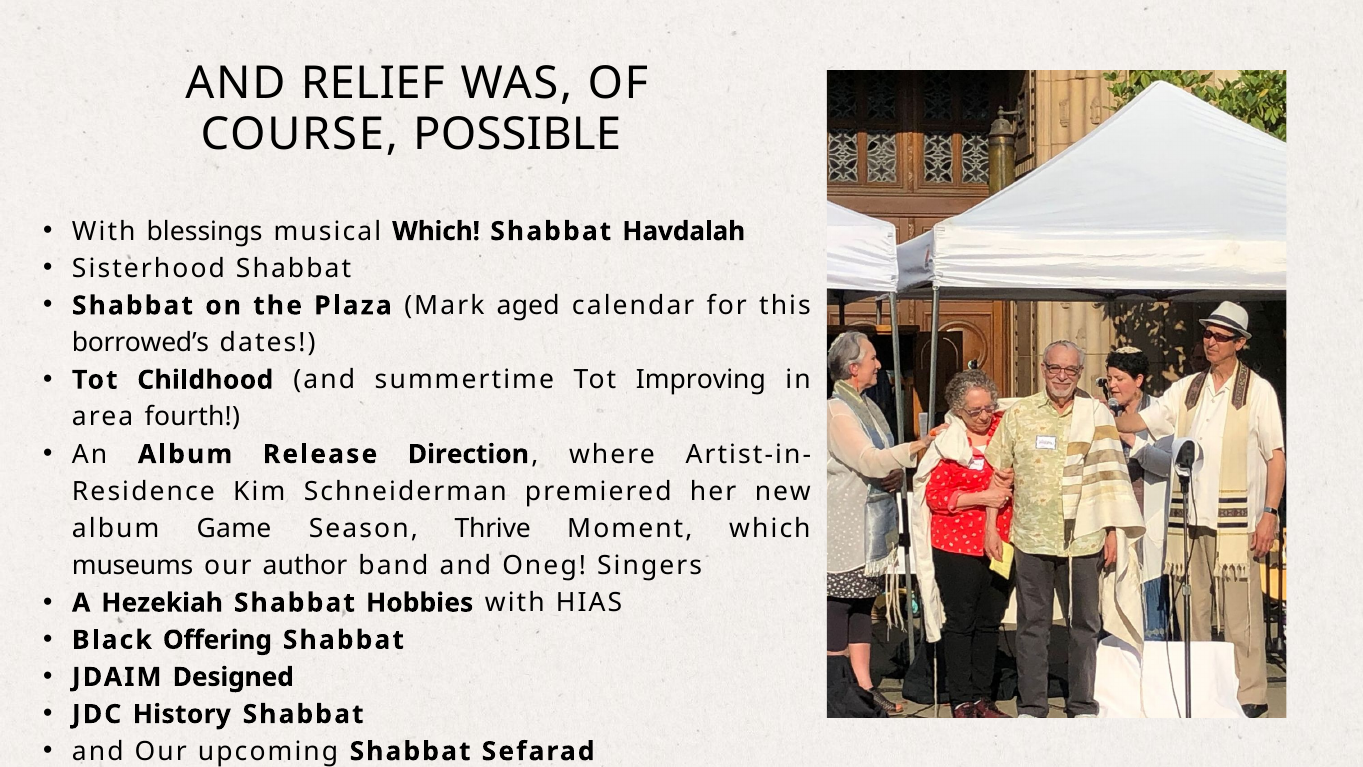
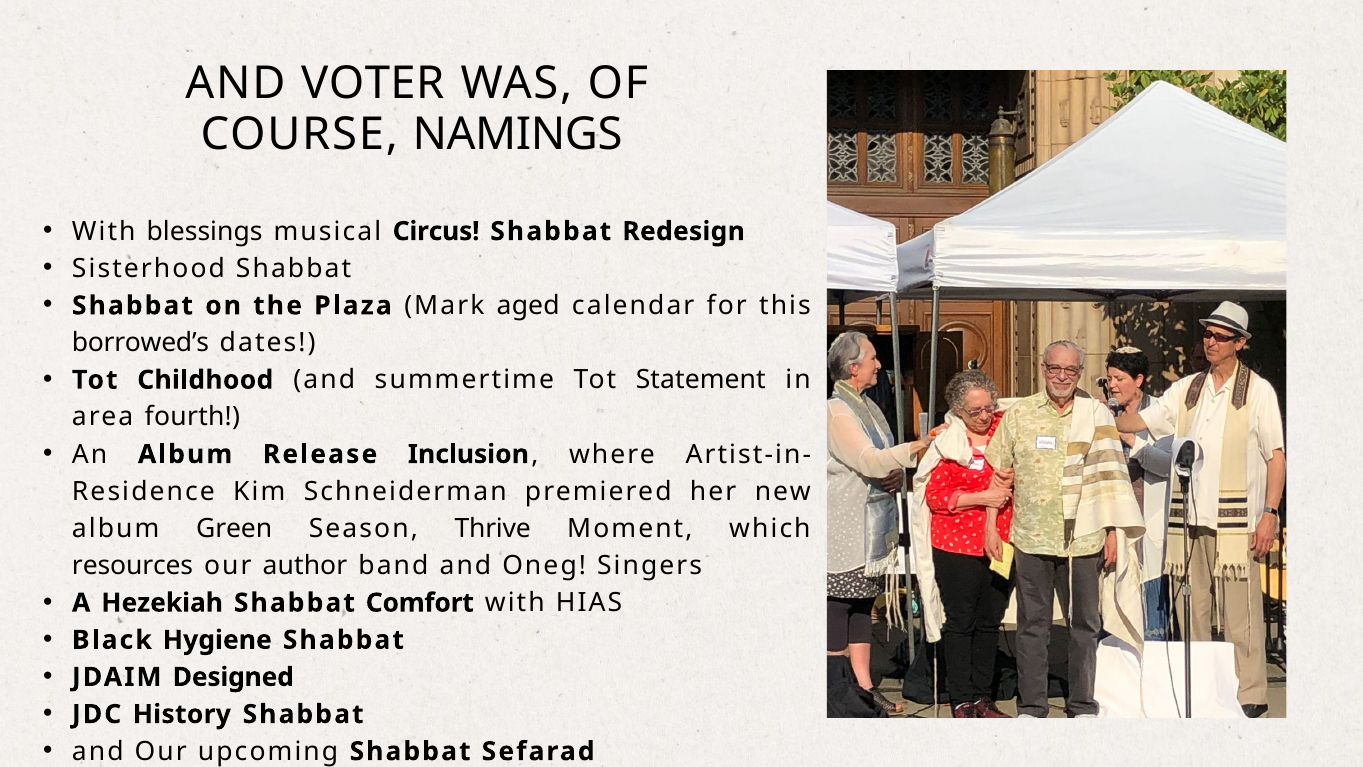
RELIEF: RELIEF -> VOTER
POSSIBLE: POSSIBLE -> NAMINGS
musical Which: Which -> Circus
Havdalah: Havdalah -> Redesign
Improving: Improving -> Statement
Direction: Direction -> Inclusion
Game: Game -> Green
museums: museums -> resources
Hobbies: Hobbies -> Comfort
Offering: Offering -> Hygiene
